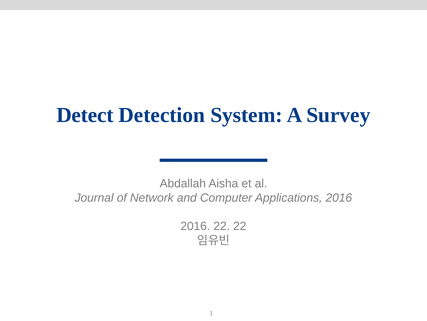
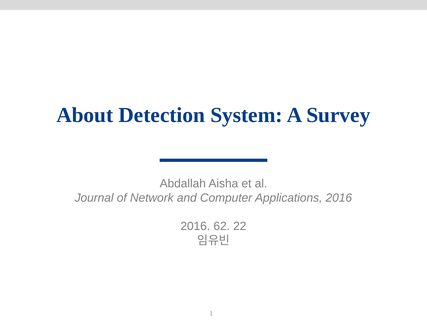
Detect: Detect -> About
2016 22: 22 -> 62
